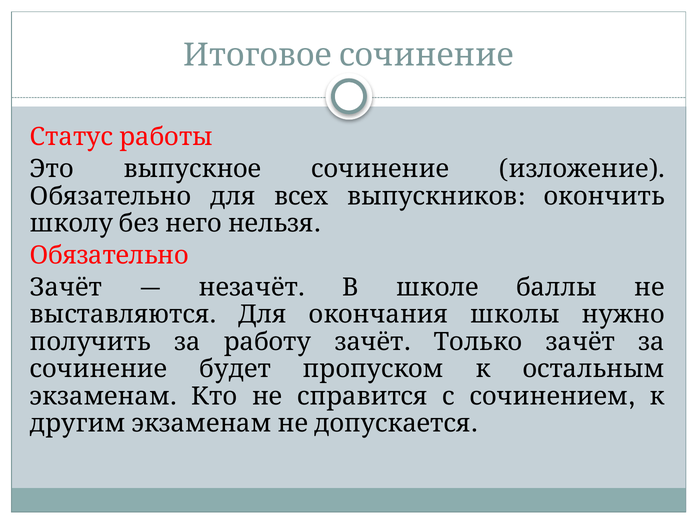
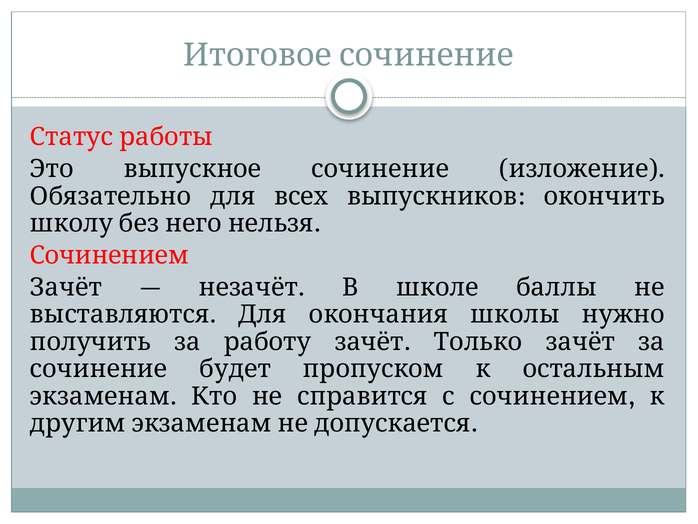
Обязательно at (109, 255): Обязательно -> Сочинением
